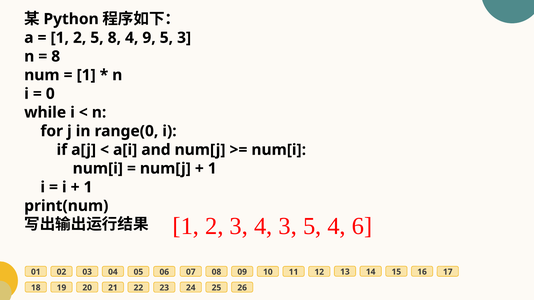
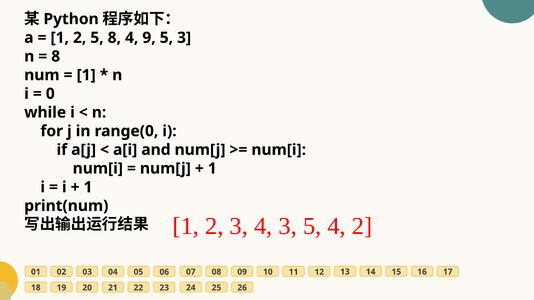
4 6: 6 -> 2
